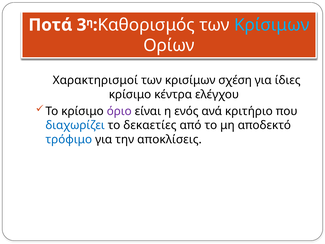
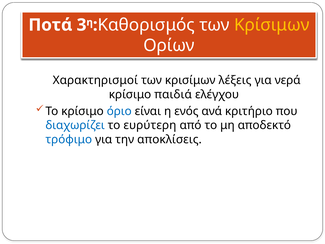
Κρίσιμων colour: light blue -> yellow
σχέση: σχέση -> λέξεις
ίδιες: ίδιες -> νερά
κέντρα: κέντρα -> παιδιά
όριο colour: purple -> blue
δεκαετίες: δεκαετίες -> ευρύτερη
